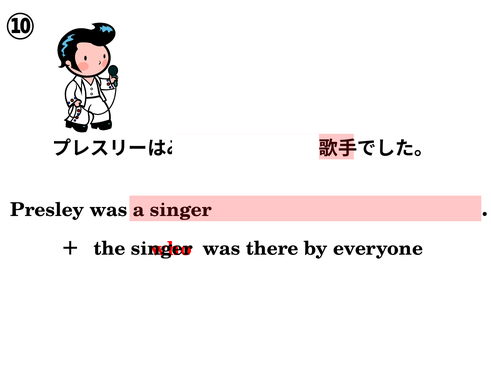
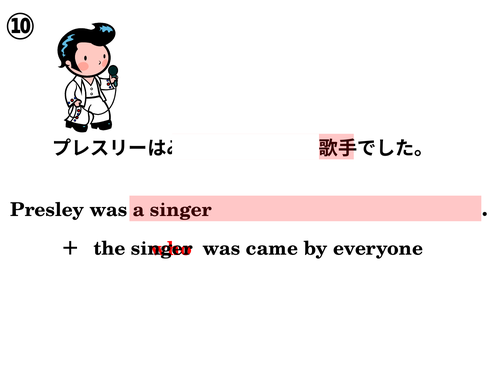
there: there -> came
